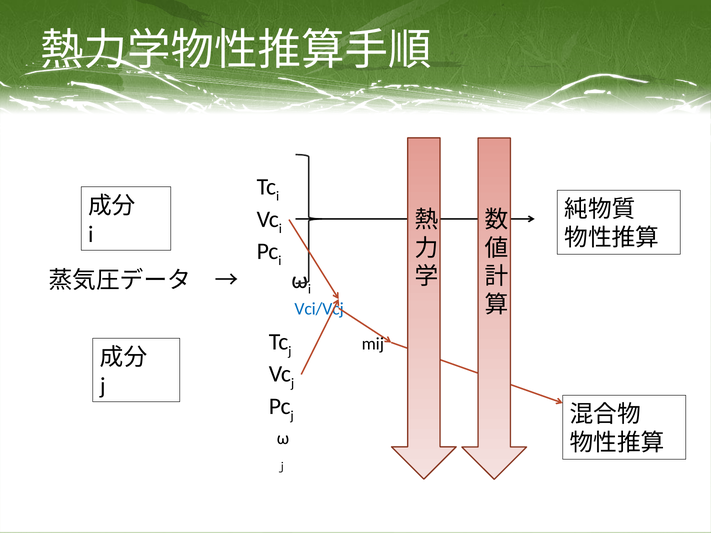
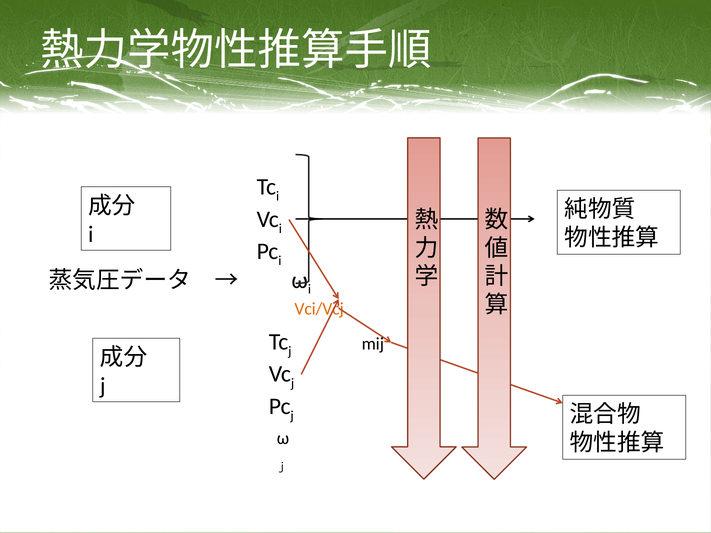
Vci/Vcj colour: blue -> orange
